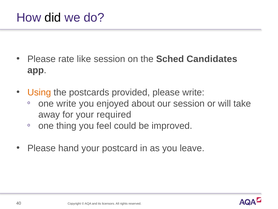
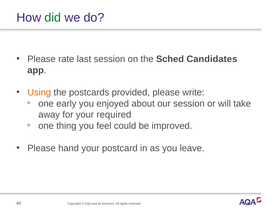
did colour: black -> green
like: like -> last
one write: write -> early
